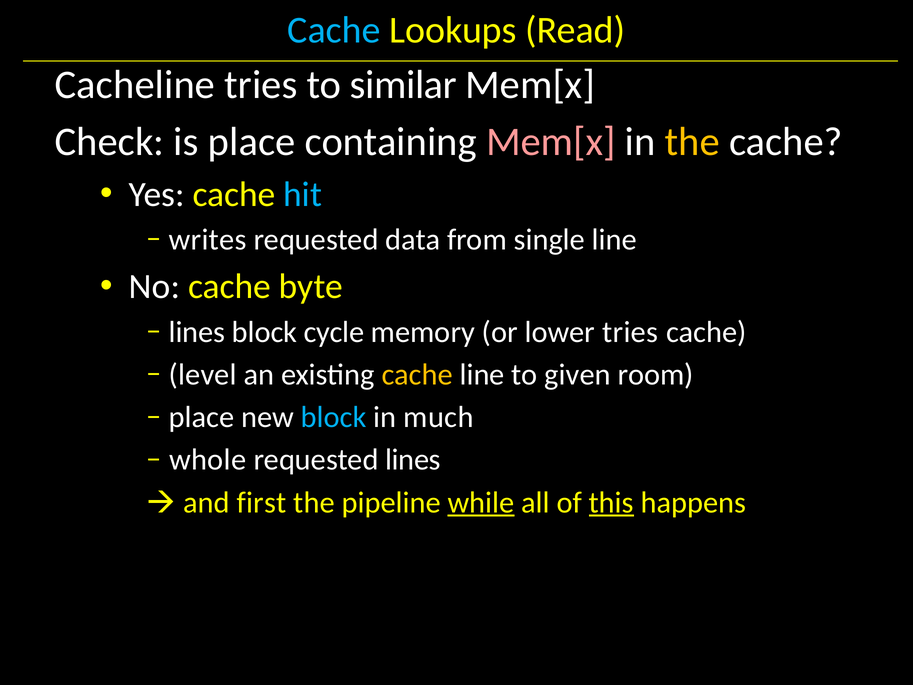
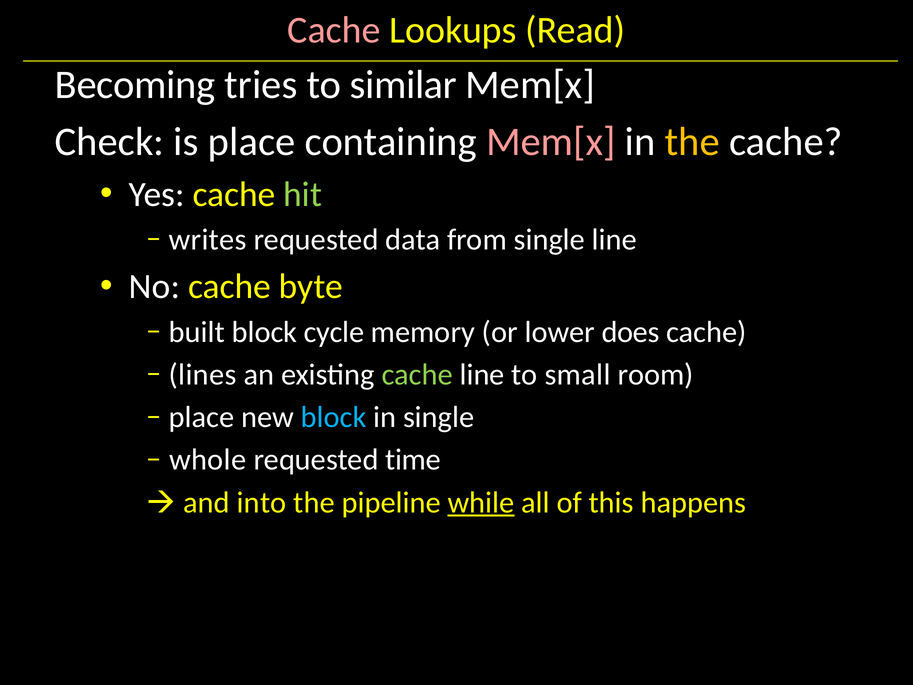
Cache at (334, 30) colour: light blue -> pink
Cacheline: Cacheline -> Becoming
hit colour: light blue -> light green
lines at (197, 332): lines -> built
lower tries: tries -> does
level: level -> lines
cache at (417, 375) colour: yellow -> light green
given: given -> small
in much: much -> single
requested lines: lines -> time
first: first -> into
this underline: present -> none
